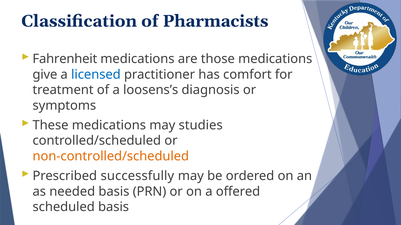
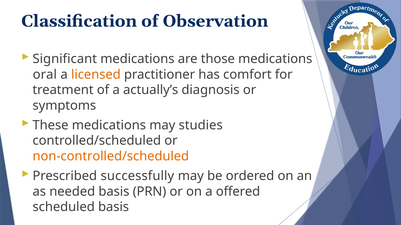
Pharmacists: Pharmacists -> Observation
Fahrenheit: Fahrenheit -> Significant
give: give -> oral
licensed colour: blue -> orange
loosens’s: loosens’s -> actually’s
